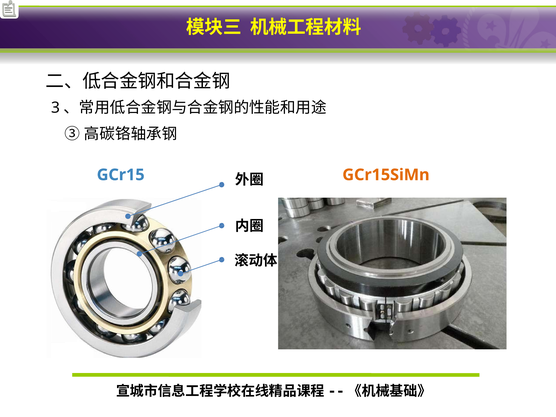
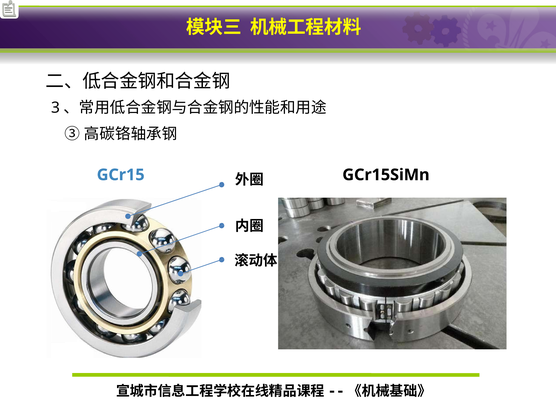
GCr15SiMn colour: orange -> black
